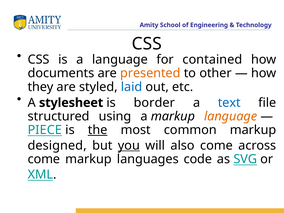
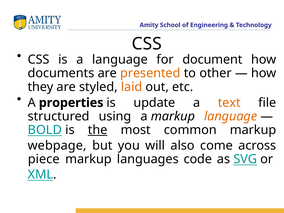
contained: contained -> document
laid colour: blue -> orange
stylesheet: stylesheet -> properties
border: border -> update
text colour: blue -> orange
PIECE: PIECE -> BOLD
designed: designed -> webpage
you underline: present -> none
come at (44, 159): come -> piece
